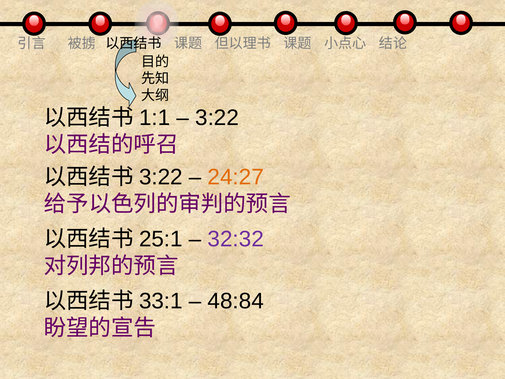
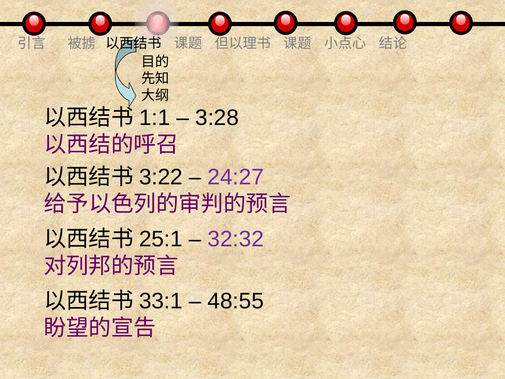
3:22 at (217, 118): 3:22 -> 3:28
24:27 colour: orange -> purple
48:84: 48:84 -> 48:55
